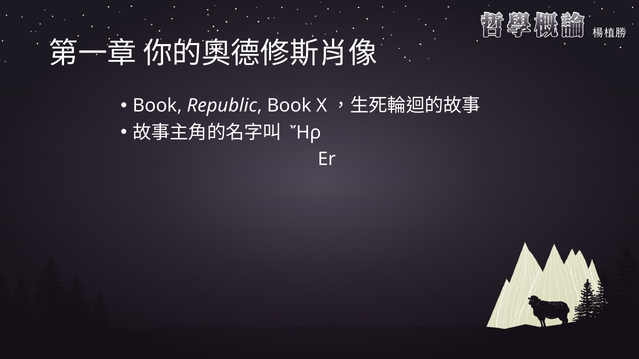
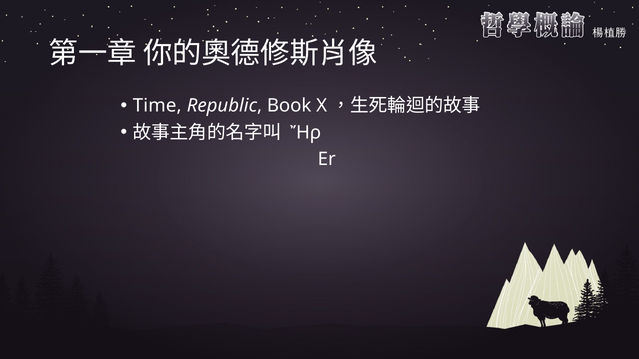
Book at (157, 106): Book -> Time
